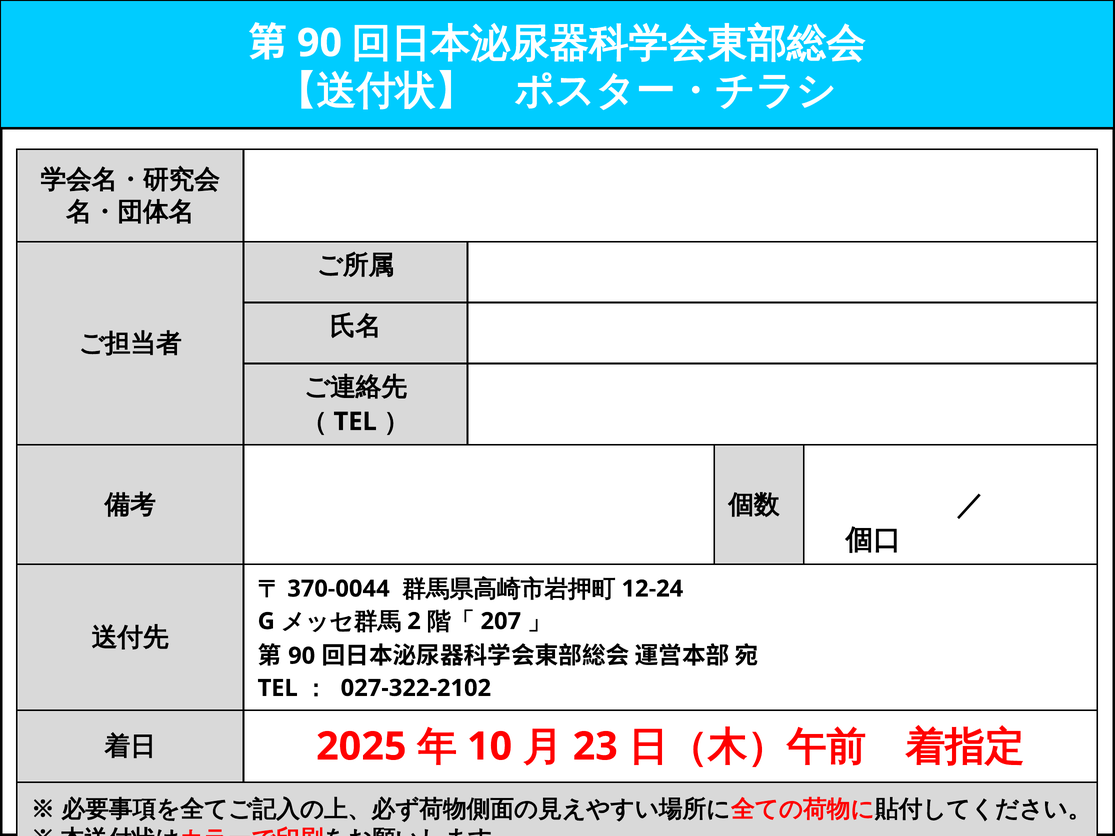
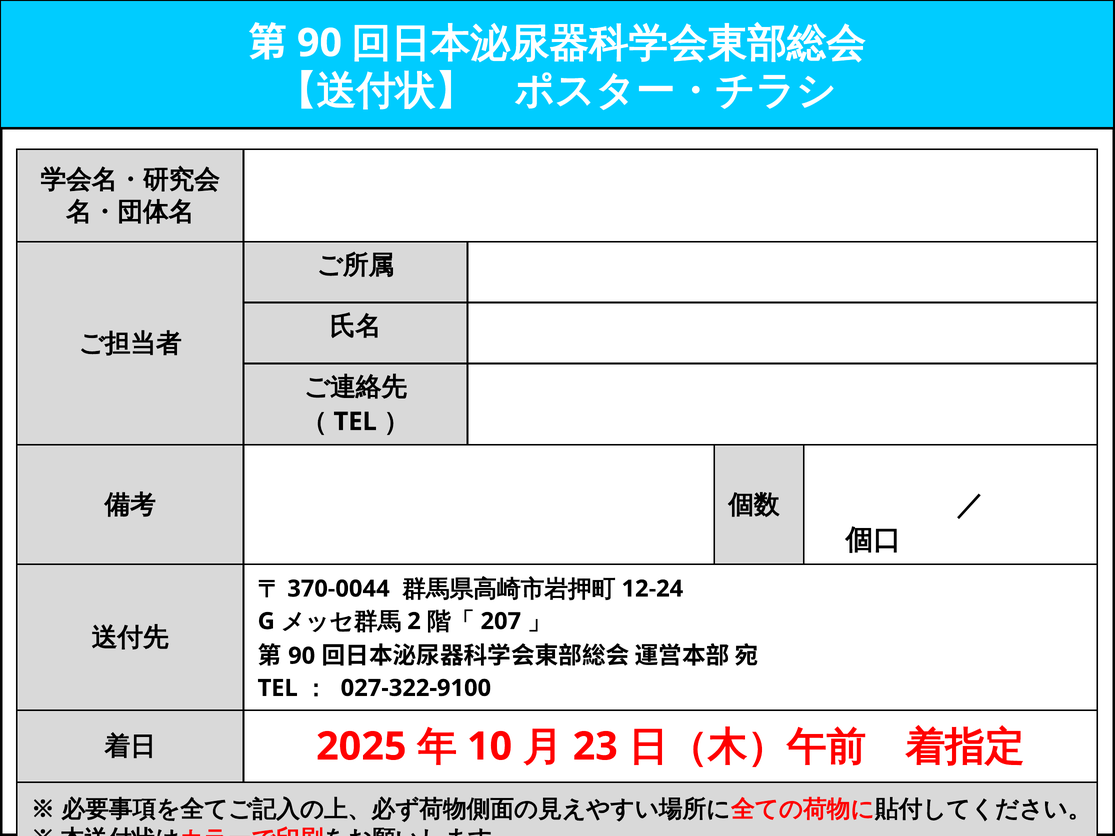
027-322-2102: 027-322-2102 -> 027-322-9100
